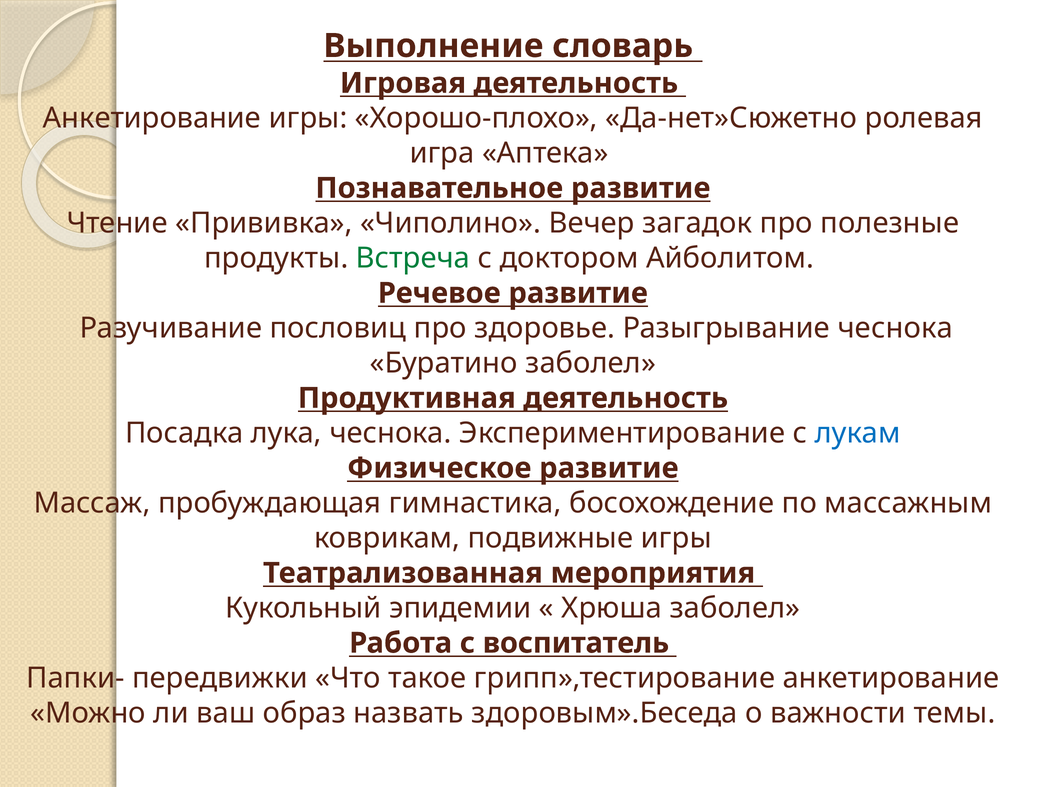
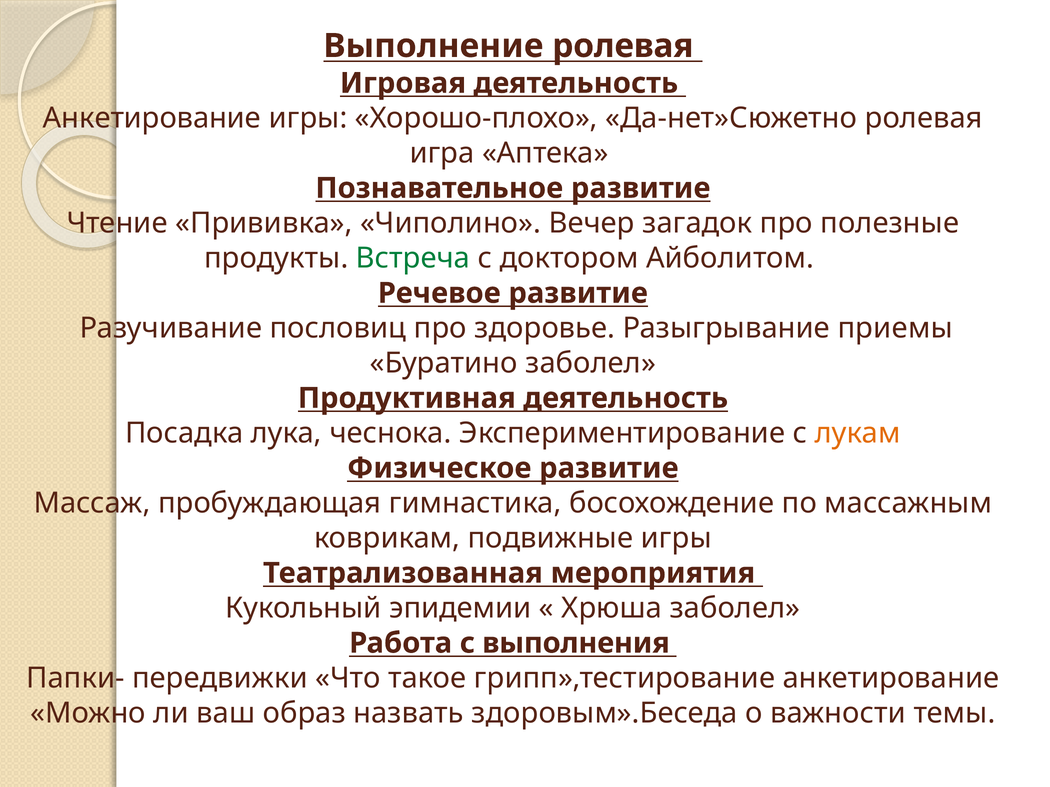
Выполнение словарь: словарь -> ролевая
Разыгрывание чеснока: чеснока -> приемы
лукам colour: blue -> orange
воспитатель: воспитатель -> выполнения
